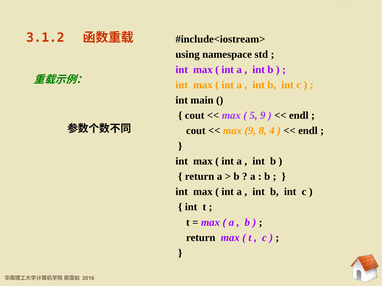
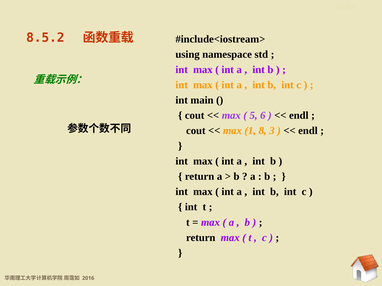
3.1.2: 3.1.2 -> 8.5.2
5 9: 9 -> 6
max 9: 9 -> 1
4: 4 -> 3
